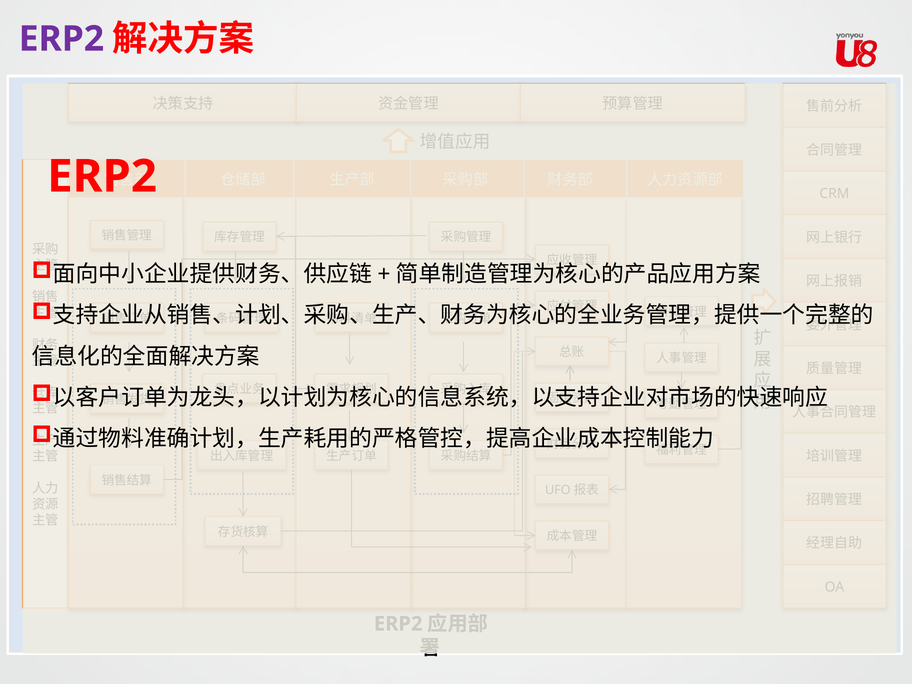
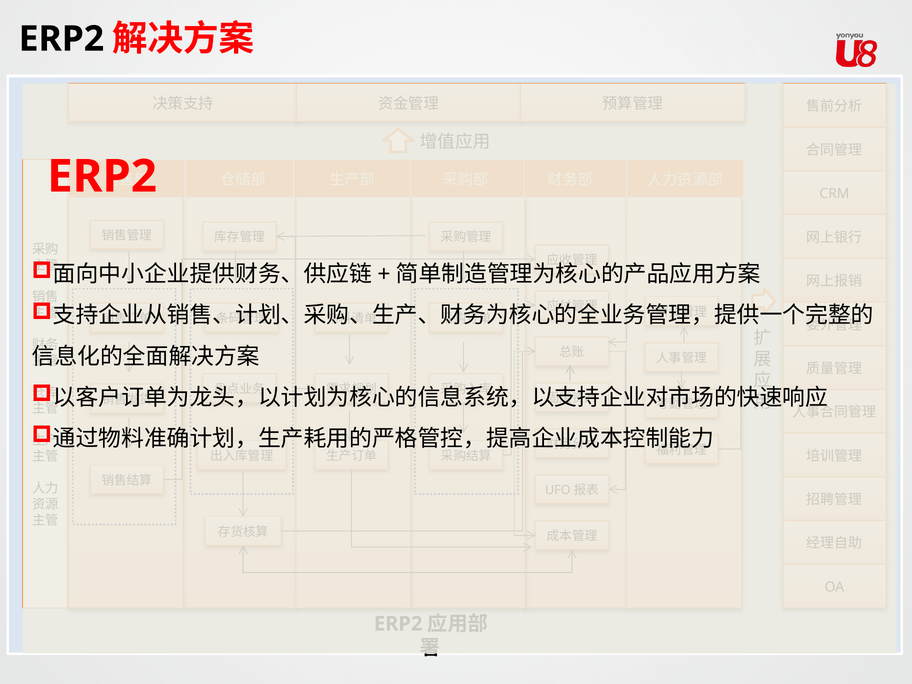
ERP2 at (61, 39) colour: purple -> black
